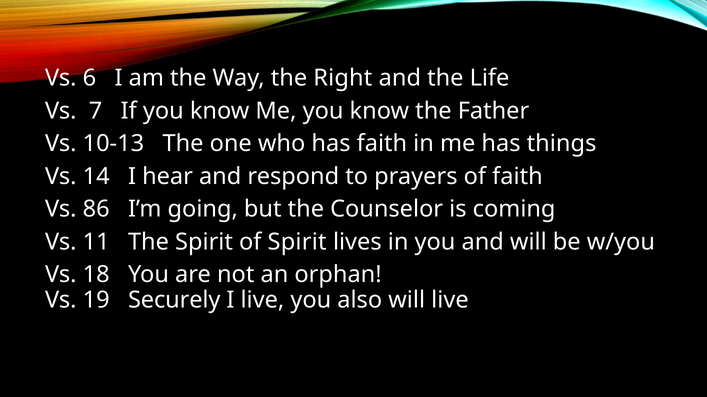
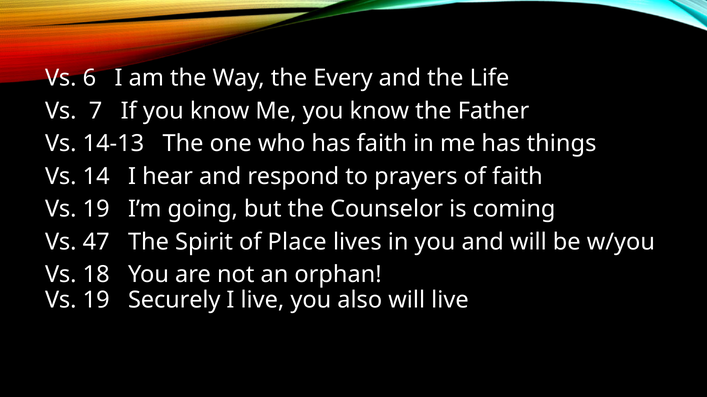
Right: Right -> Every
10-13: 10-13 -> 14-13
86 at (96, 209): 86 -> 19
11: 11 -> 47
of Spirit: Spirit -> Place
